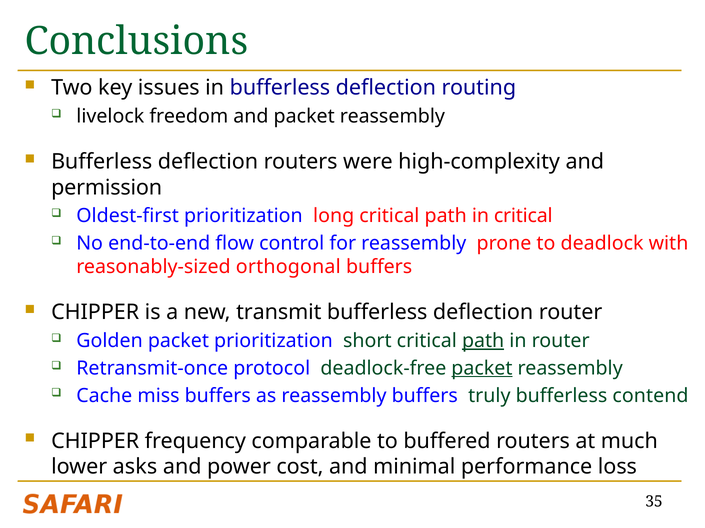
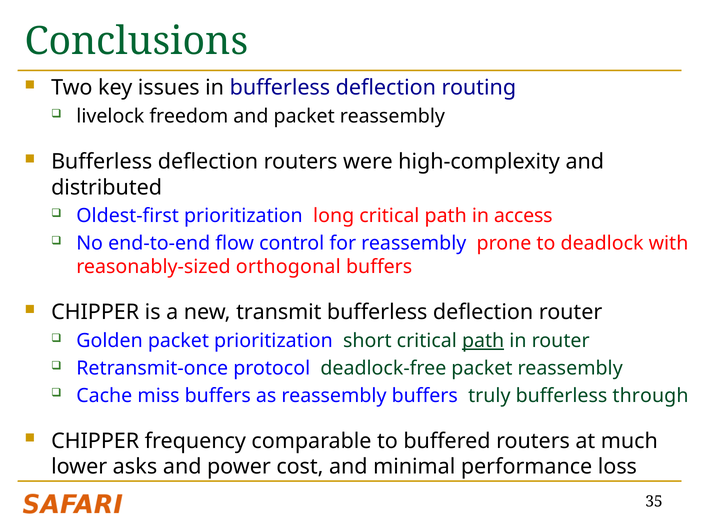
permission: permission -> distributed
in critical: critical -> access
packet at (482, 369) underline: present -> none
contend: contend -> through
